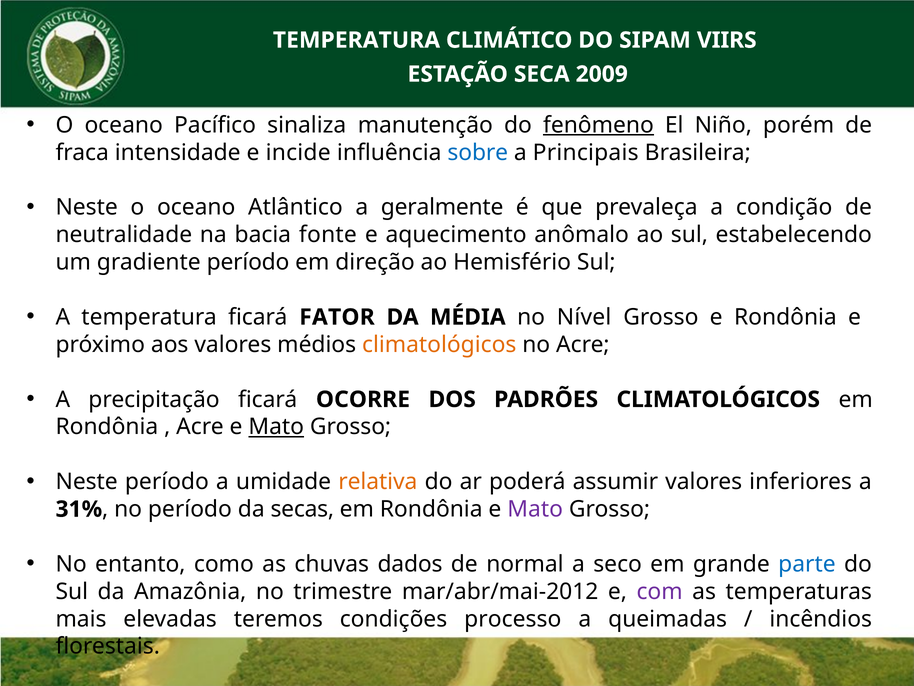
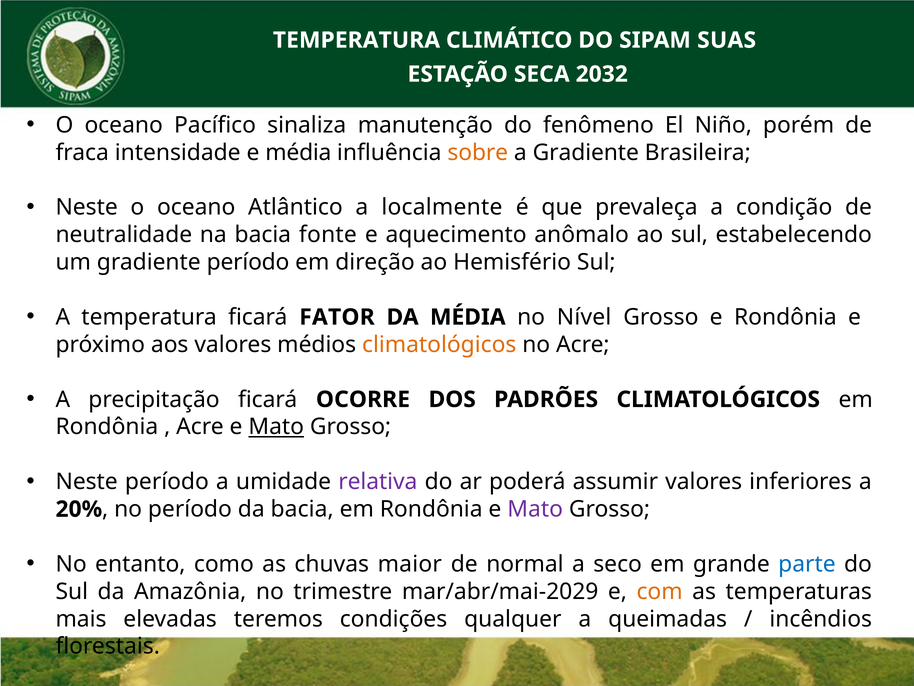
VIIRS: VIIRS -> SUAS
2009: 2009 -> 2032
fenômeno underline: present -> none
e incide: incide -> média
sobre colour: blue -> orange
a Principais: Principais -> Gradiente
geralmente: geralmente -> localmente
relativa colour: orange -> purple
31%: 31% -> 20%
da secas: secas -> bacia
dados: dados -> maior
mar/abr/mai-2012: mar/abr/mai-2012 -> mar/abr/mai-2029
com colour: purple -> orange
processo: processo -> qualquer
